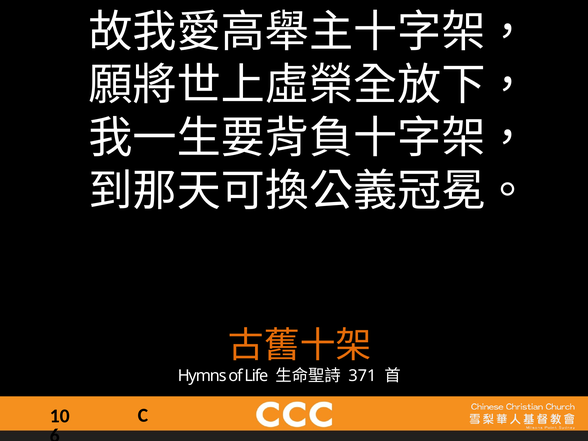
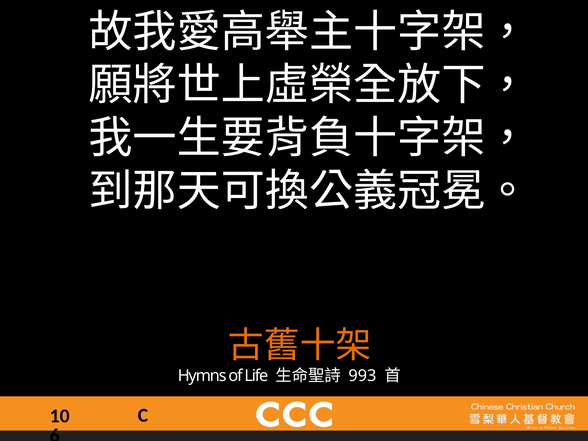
371: 371 -> 993
